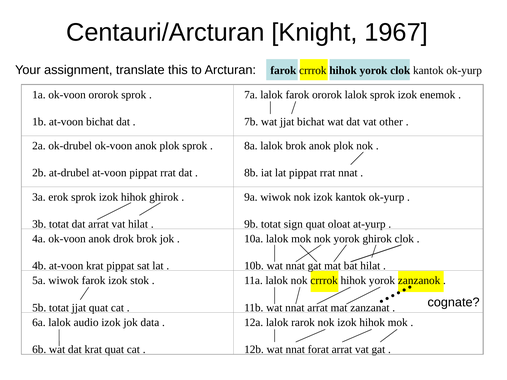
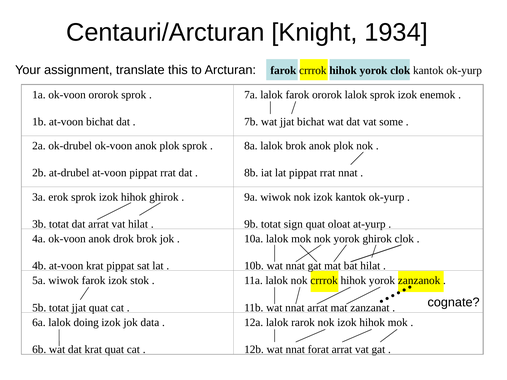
1967: 1967 -> 1934
other: other -> some
audio: audio -> doing
